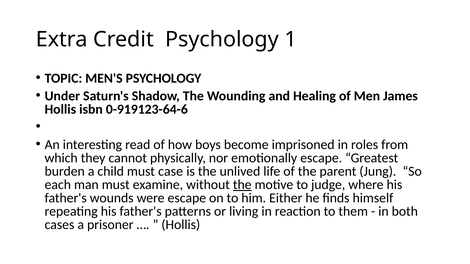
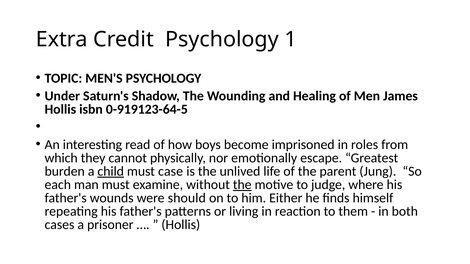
0-919123-64-6: 0-919123-64-6 -> 0-919123-64-5
child underline: none -> present
were escape: escape -> should
